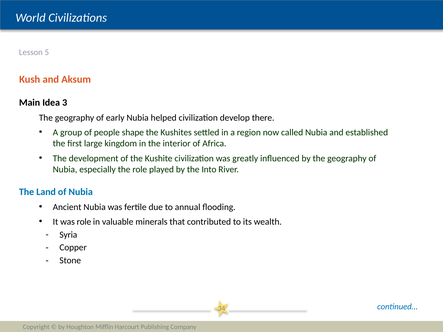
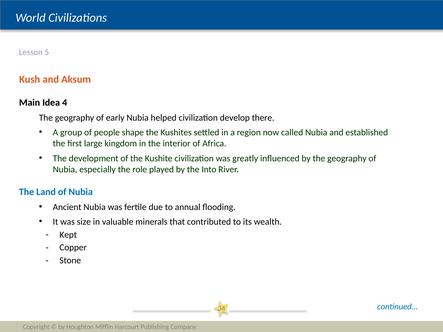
3: 3 -> 4
was role: role -> size
Syria: Syria -> Kept
